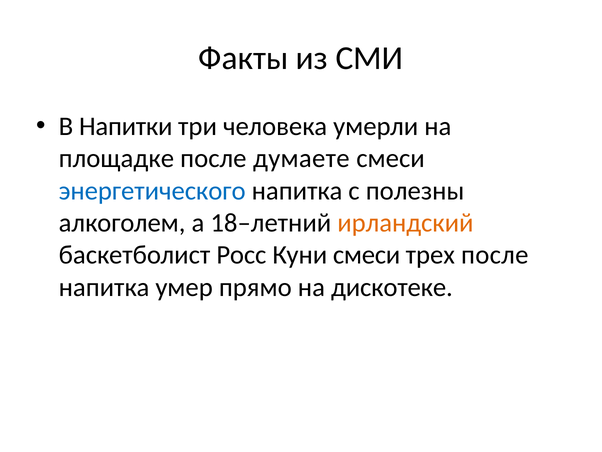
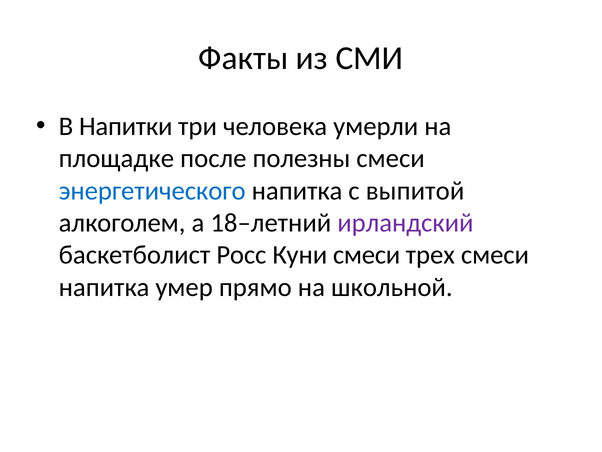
думаете: думаете -> полезны
полезны: полезны -> выпитой
ирландский colour: orange -> purple
трех после: после -> смеси
дискотеке: дискотеке -> школьной
